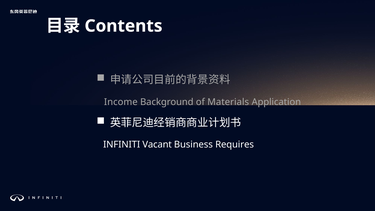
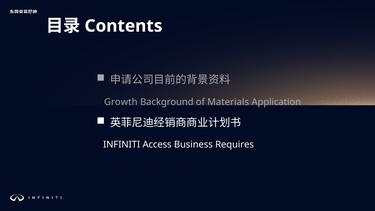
Income: Income -> Growth
Vacant: Vacant -> Access
